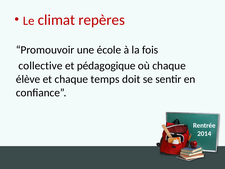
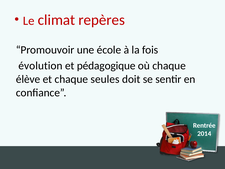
collective: collective -> évolution
temps: temps -> seules
